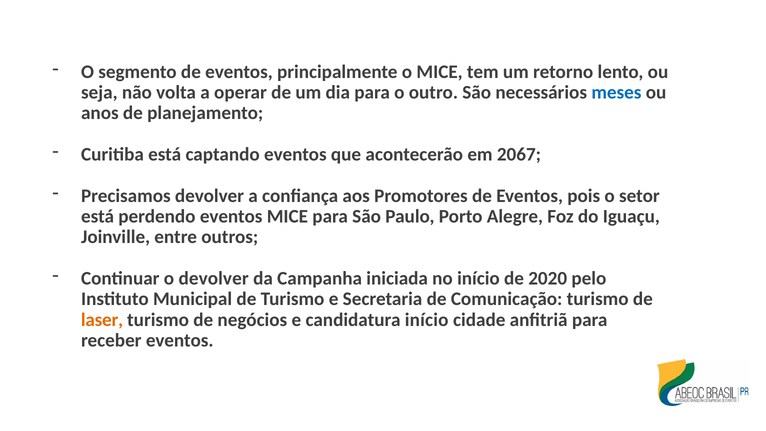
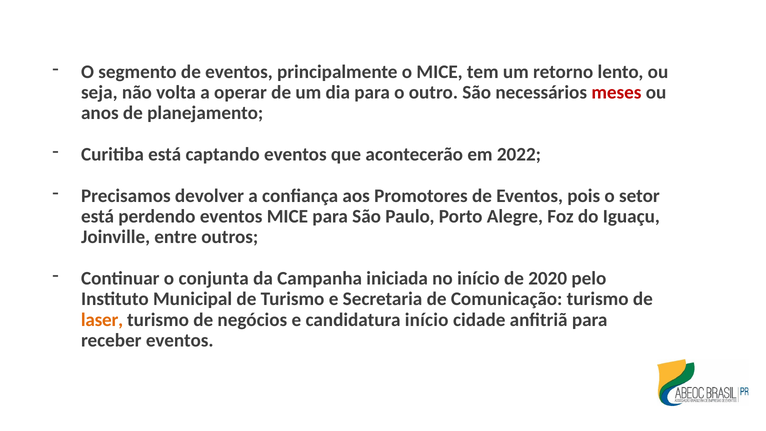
meses colour: blue -> red
2067: 2067 -> 2022
o devolver: devolver -> conjunta
